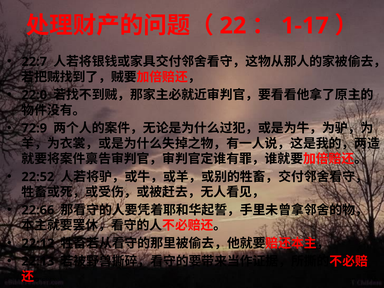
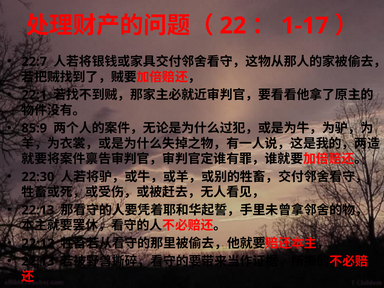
22:0: 22:0 -> 22:1
72:9: 72:9 -> 85:9
22:52: 22:52 -> 22:30
22:66 at (38, 210): 22:66 -> 22:13
